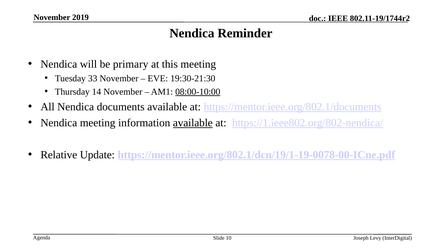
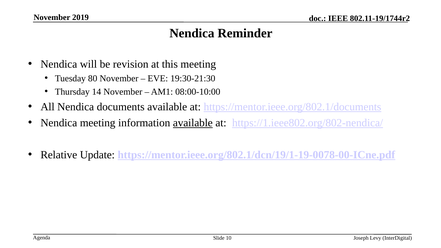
primary: primary -> revision
33: 33 -> 80
08:00-10:00 underline: present -> none
